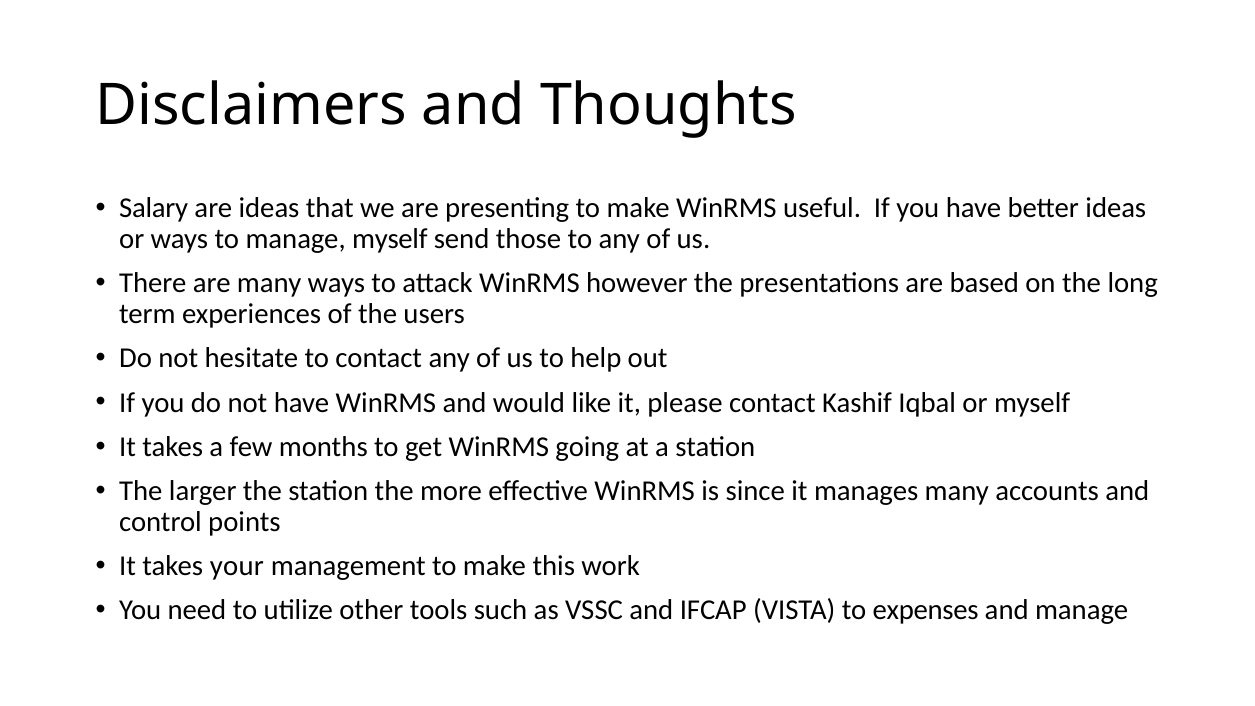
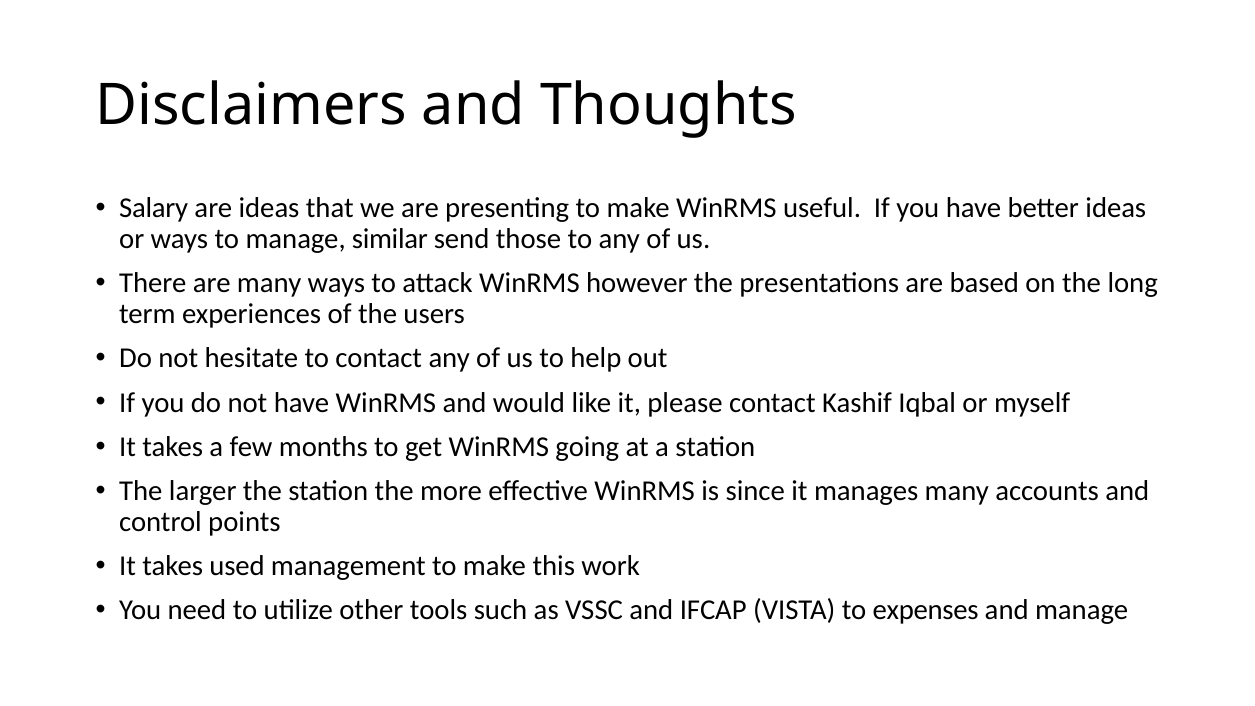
manage myself: myself -> similar
your: your -> used
